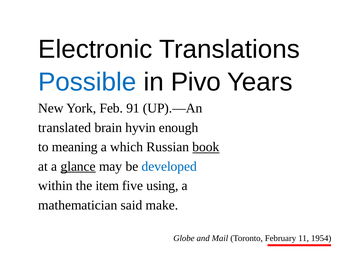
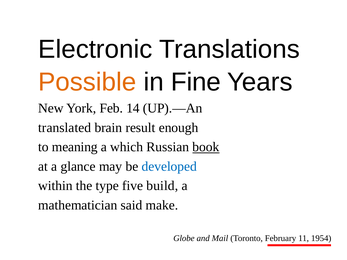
Possible colour: blue -> orange
Pivo: Pivo -> Fine
91: 91 -> 14
hyvin: hyvin -> result
glance underline: present -> none
item: item -> type
using: using -> build
